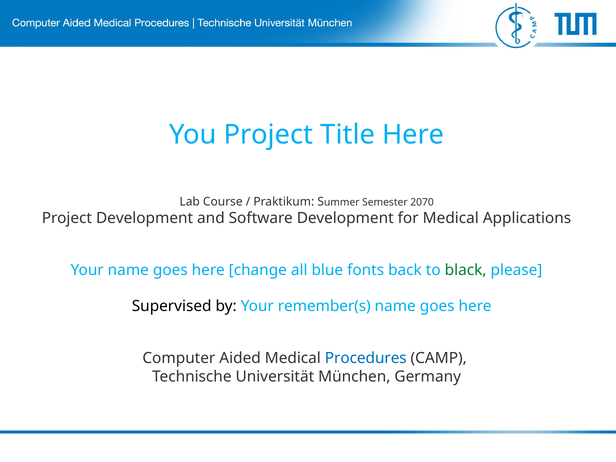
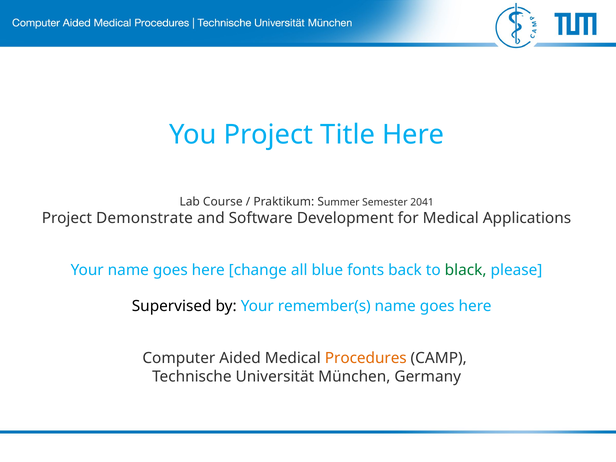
2070: 2070 -> 2041
Project Development: Development -> Demonstrate
Procedures colour: blue -> orange
